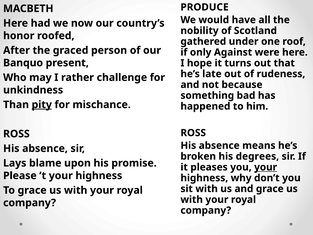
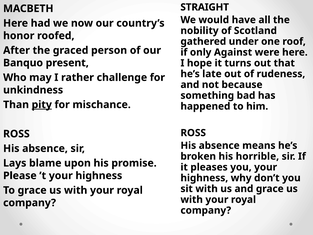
PRODUCE: PRODUCE -> STRAIGHT
degrees: degrees -> horrible
your at (266, 167) underline: present -> none
